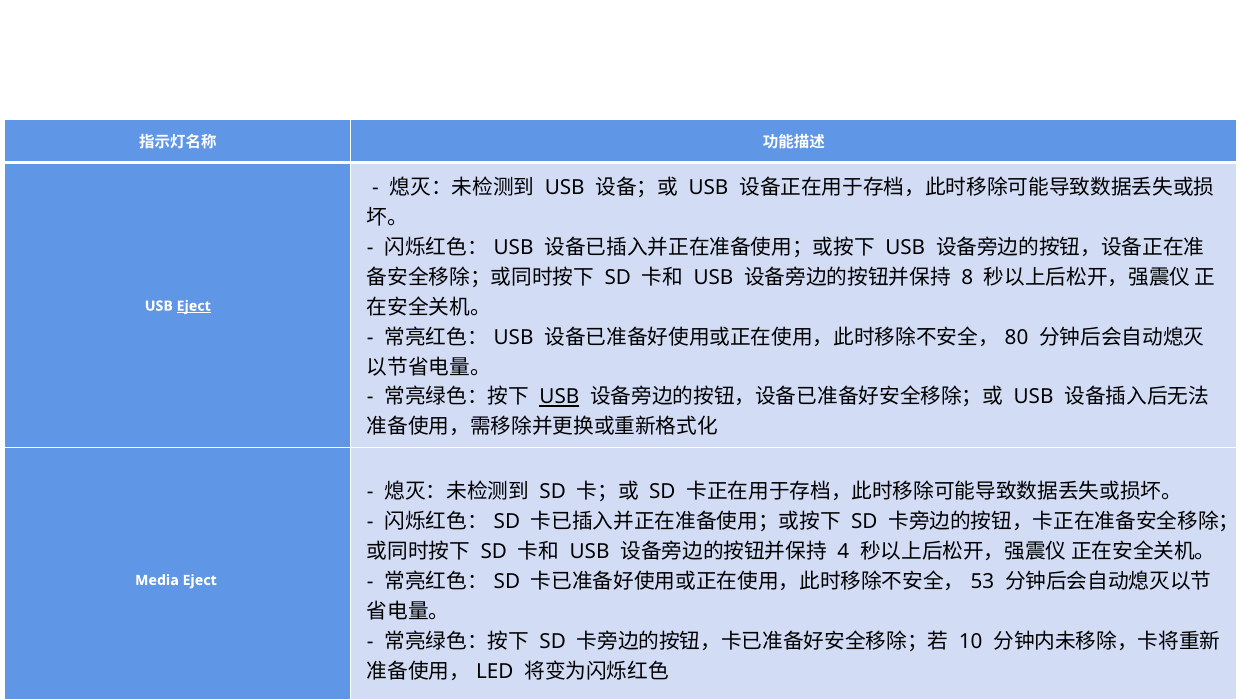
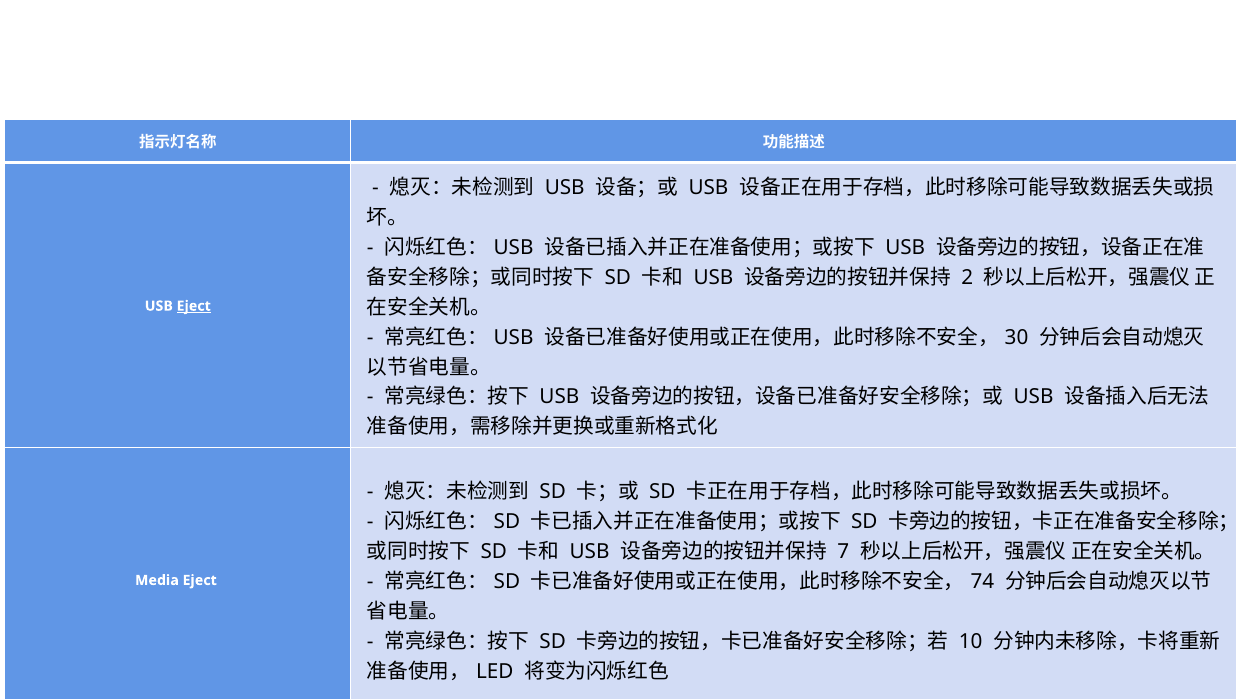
8: 8 -> 2
80: 80 -> 30
USB at (559, 397) underline: present -> none
4: 4 -> 7
53: 53 -> 74
